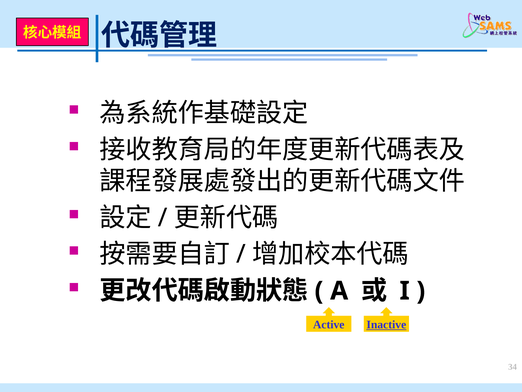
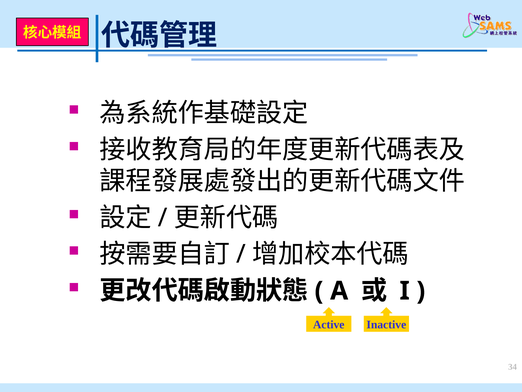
Inactive underline: present -> none
